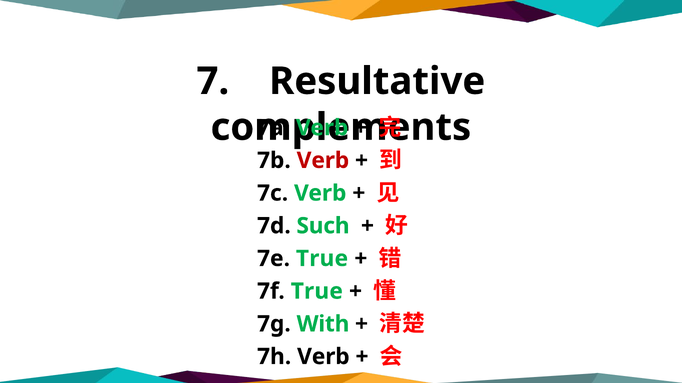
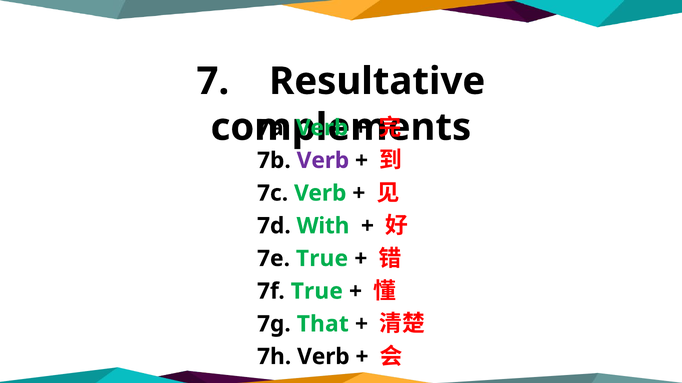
Verb at (323, 161) colour: red -> purple
Such: Such -> With
With: With -> That
